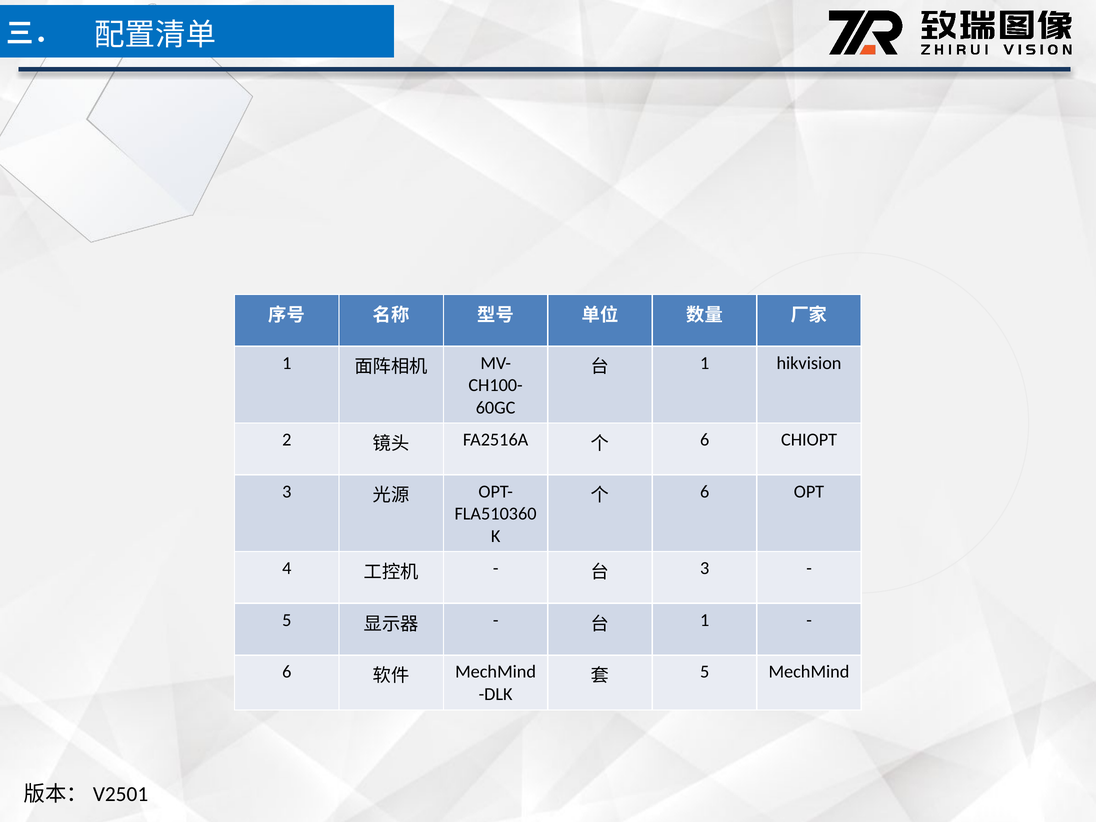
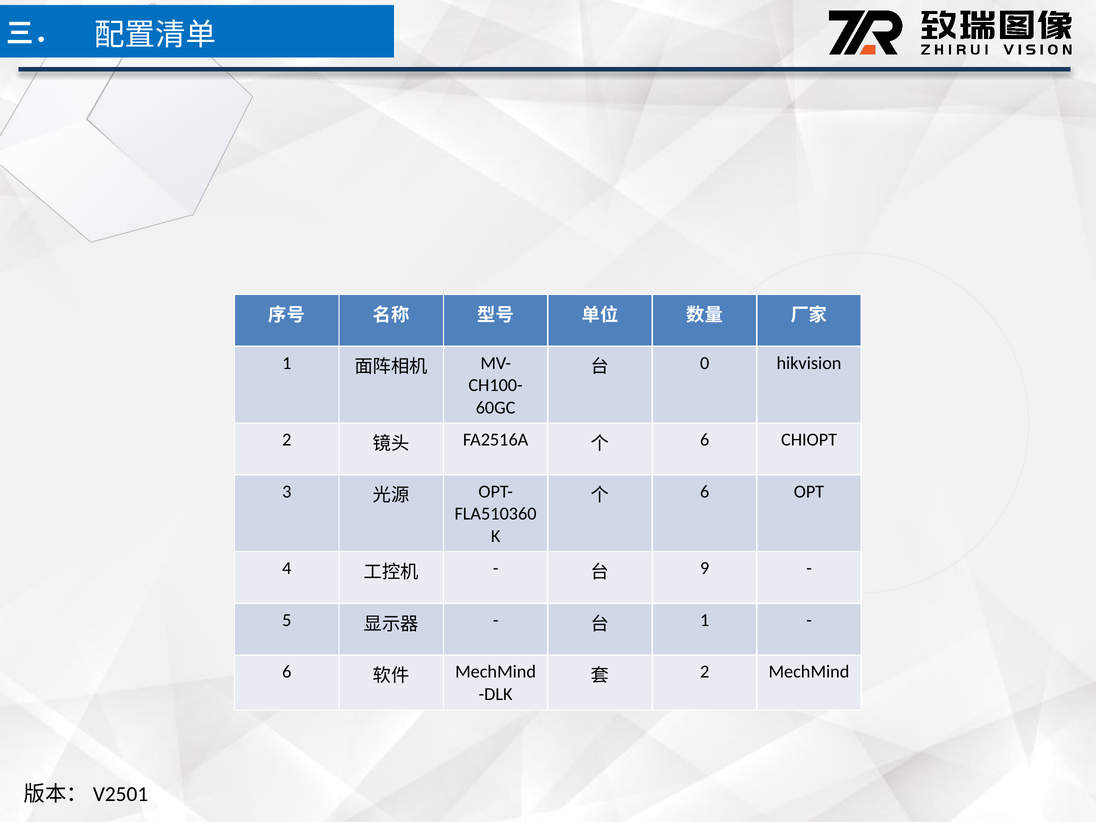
1 at (705, 363): 1 -> 0
3 at (705, 568): 3 -> 9
5 at (705, 672): 5 -> 2
